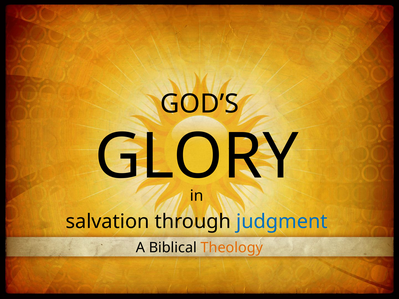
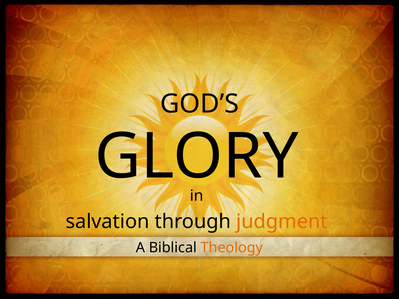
judgment colour: blue -> orange
